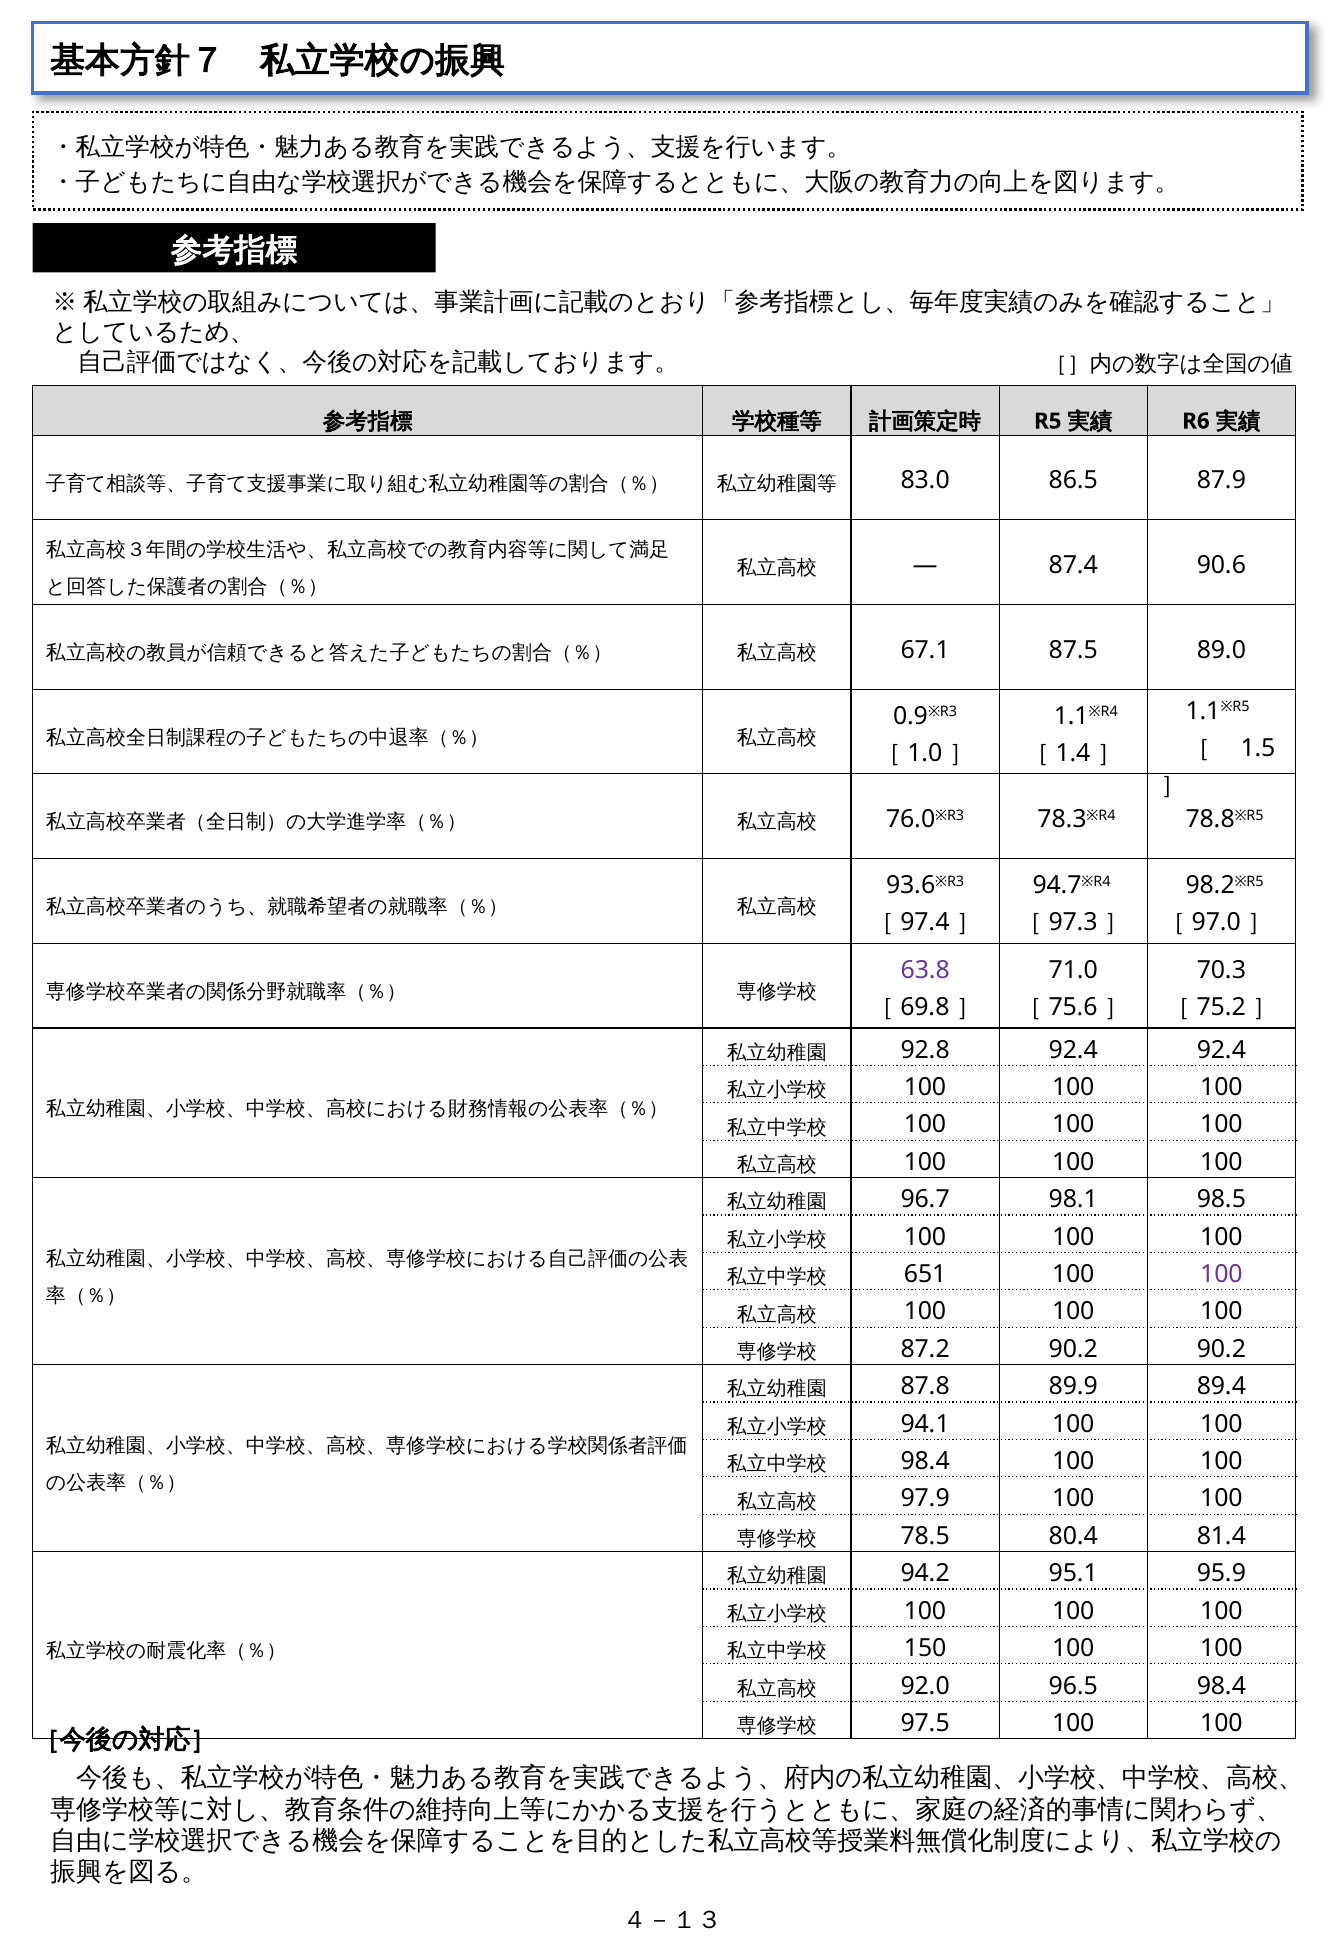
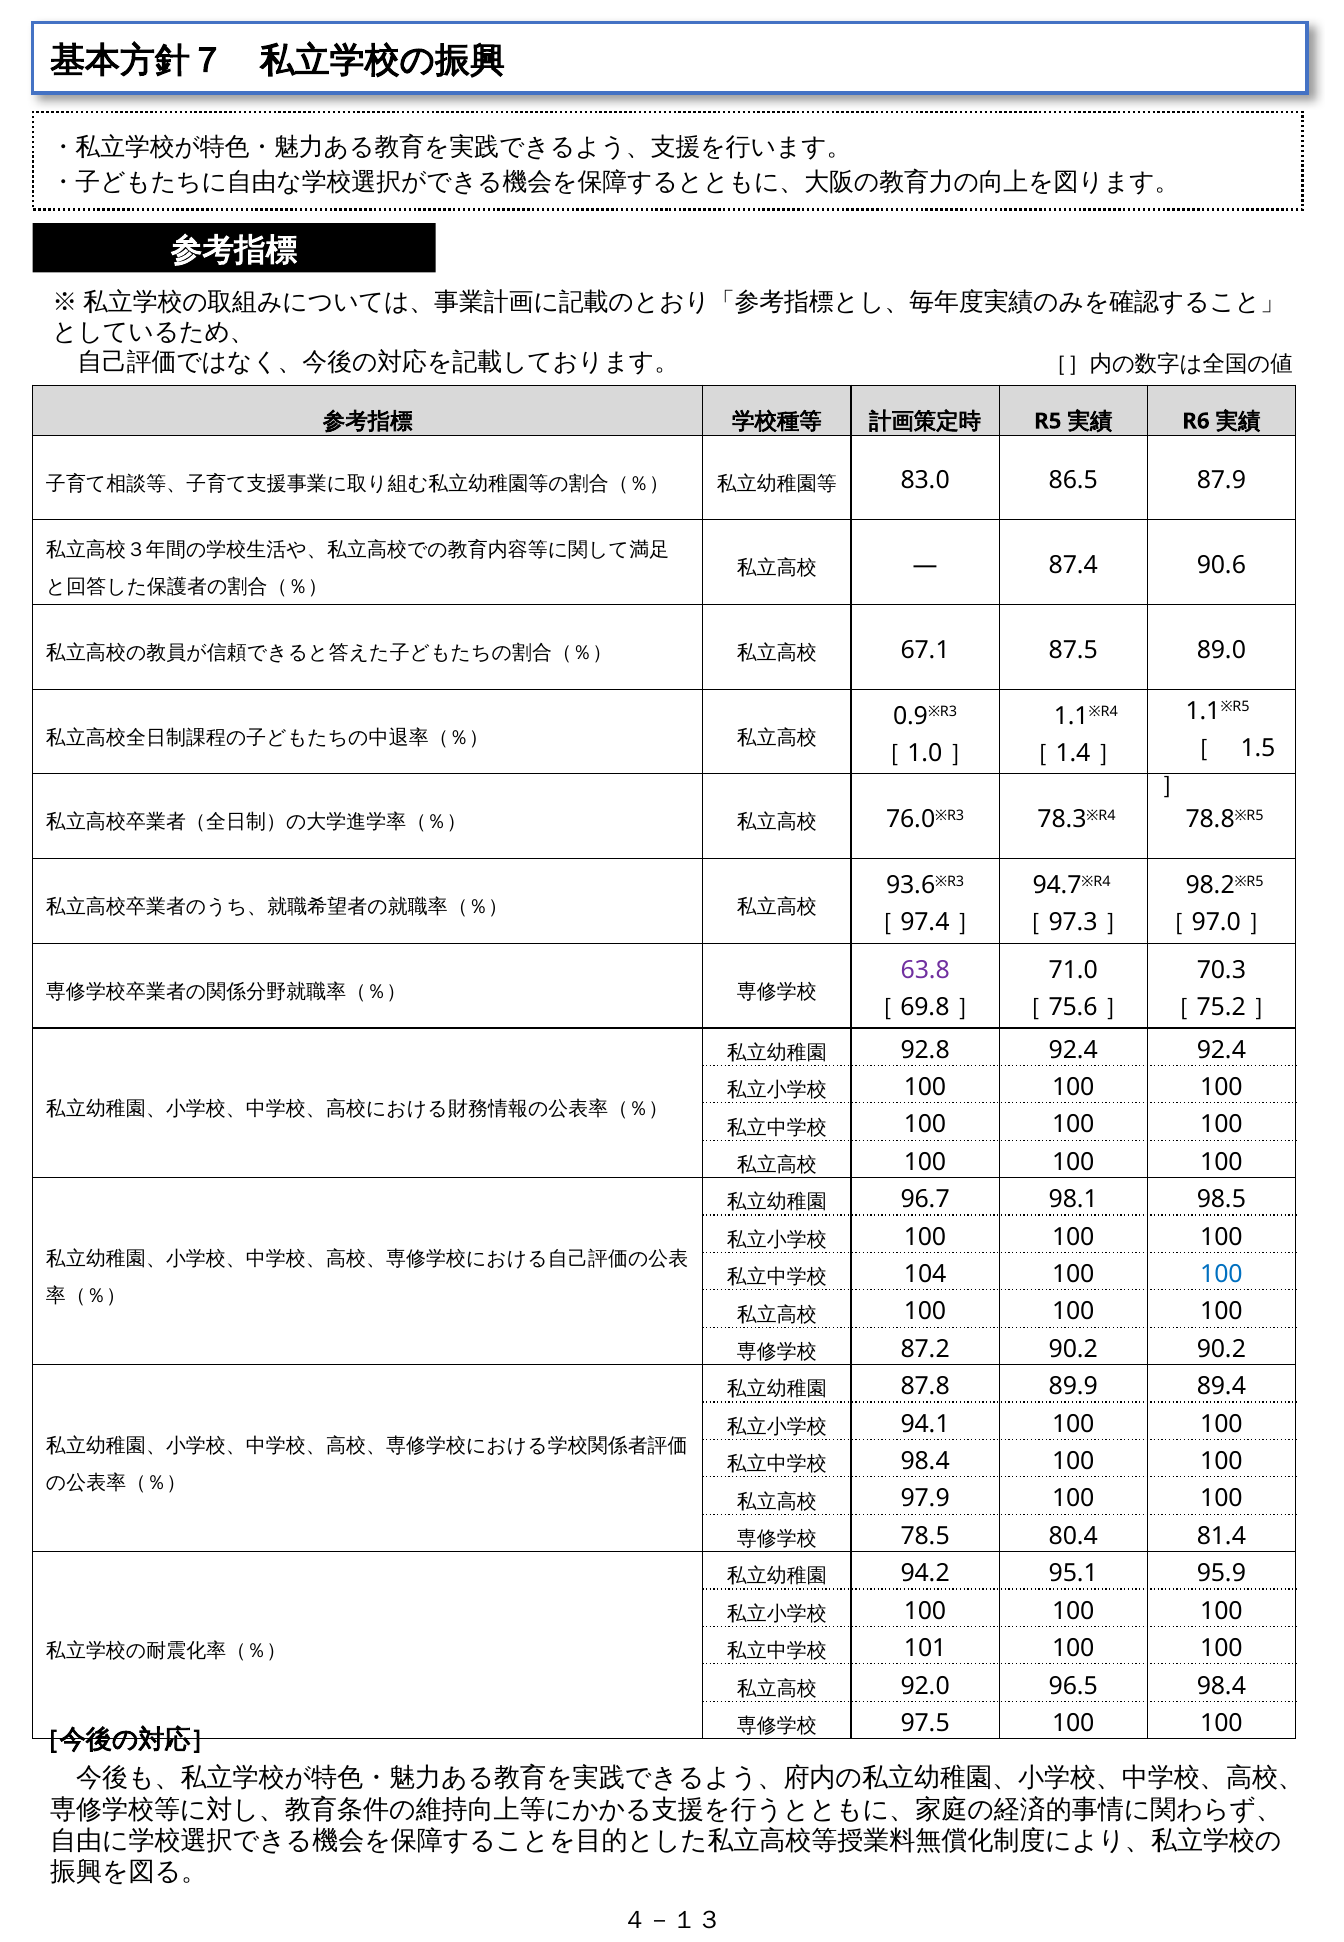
651: 651 -> 104
100 at (1221, 1274) colour: purple -> blue
150: 150 -> 101
